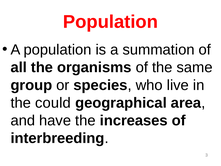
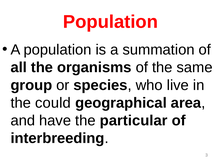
increases: increases -> particular
